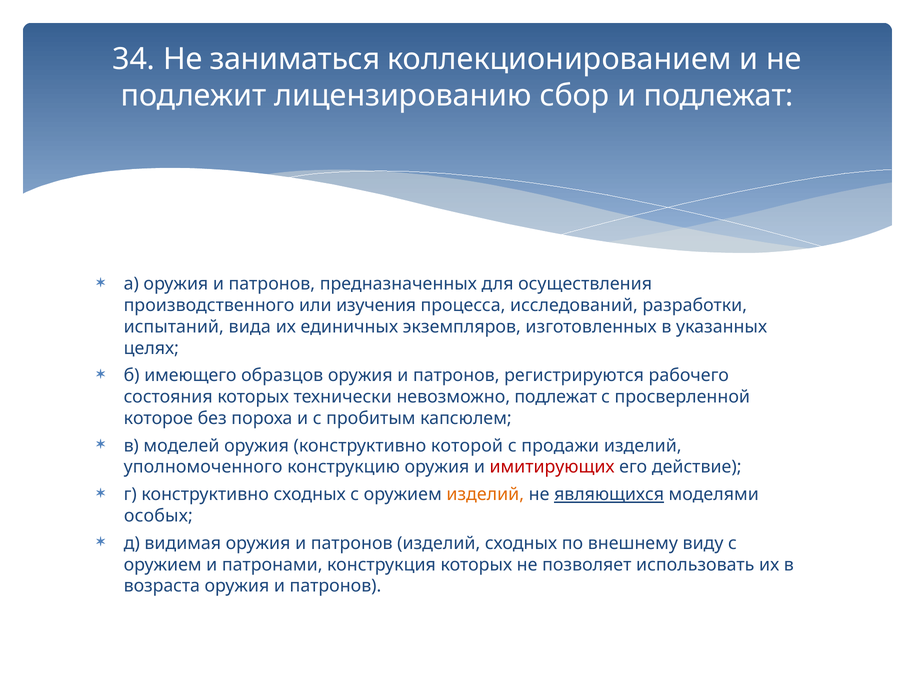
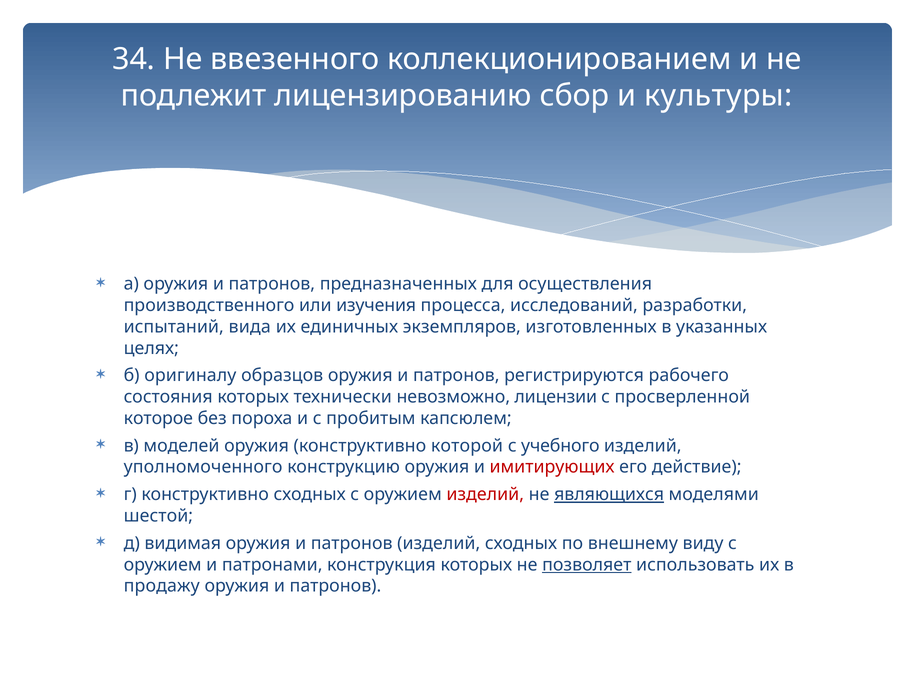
заниматься: заниматься -> ввезенного
и подлежат: подлежат -> культуры
имеющего: имеющего -> оригиналу
невозможно подлежат: подлежат -> лицензии
продажи: продажи -> учебного
изделий at (485, 494) colour: orange -> red
особых: особых -> шестой
позволяет underline: none -> present
возраста: возраста -> продажу
